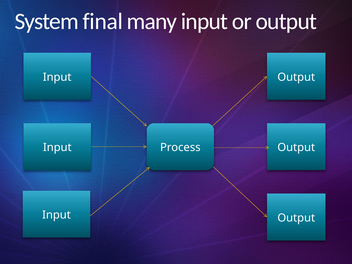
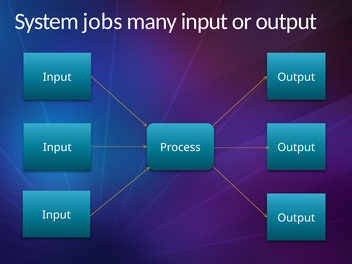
final: final -> jobs
